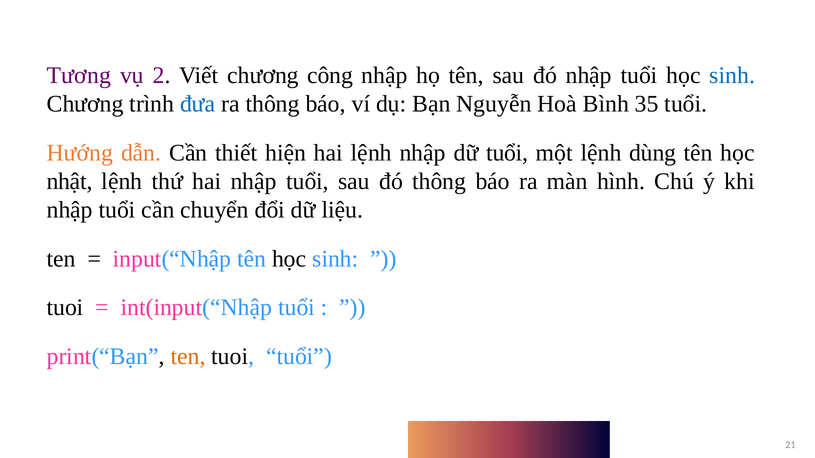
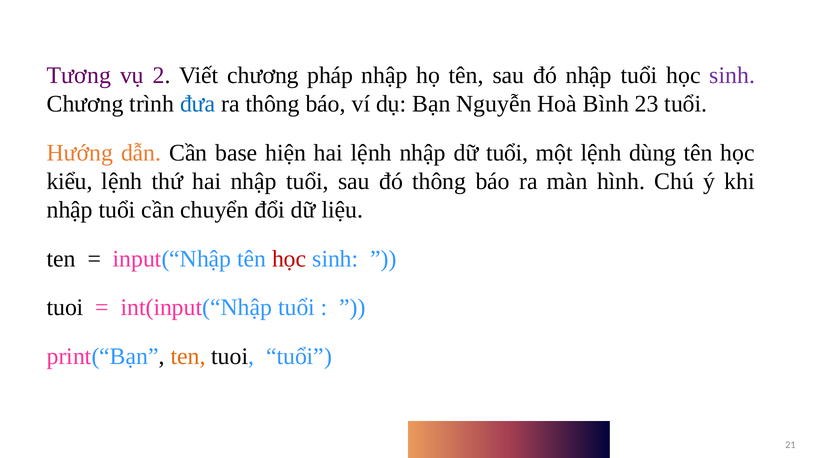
công: công -> pháp
sinh at (732, 76) colour: blue -> purple
35: 35 -> 23
thiết: thiết -> base
nhật: nhật -> kiểu
học at (289, 259) colour: black -> red
